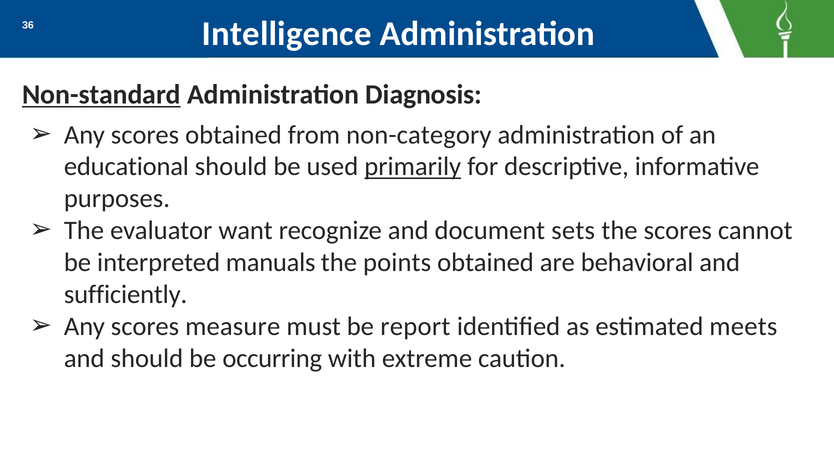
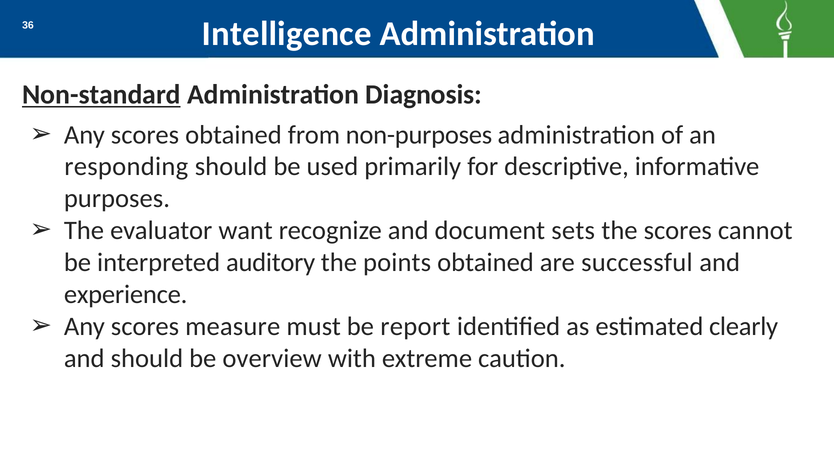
non-category: non-category -> non-purposes
educational: educational -> responding
primarily underline: present -> none
manuals: manuals -> auditory
behavioral: behavioral -> successful
sufficiently: sufficiently -> experience
meets: meets -> clearly
occurring: occurring -> overview
